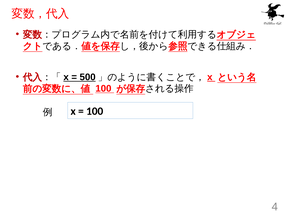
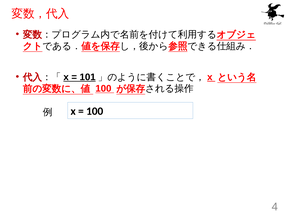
500: 500 -> 101
